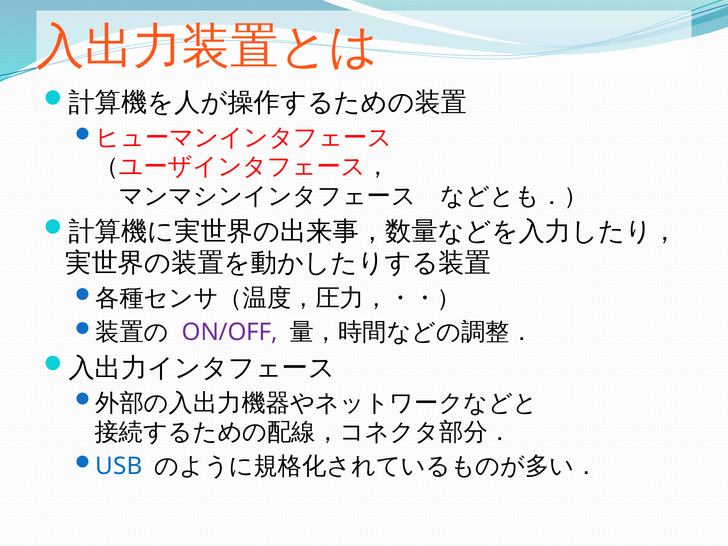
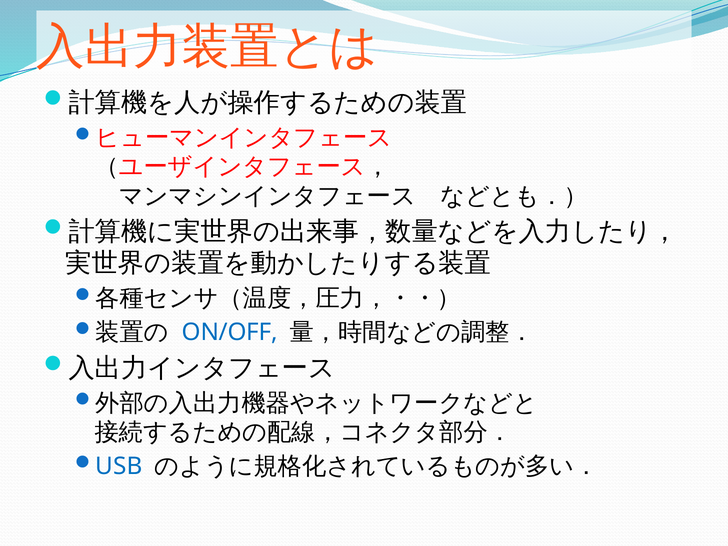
ON/OFF colour: purple -> blue
